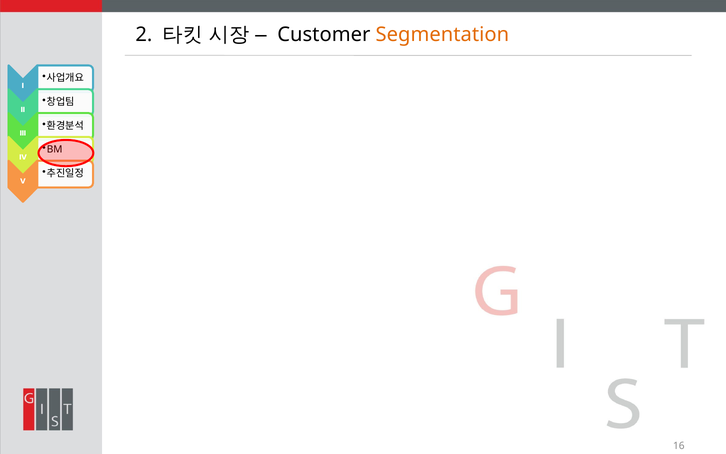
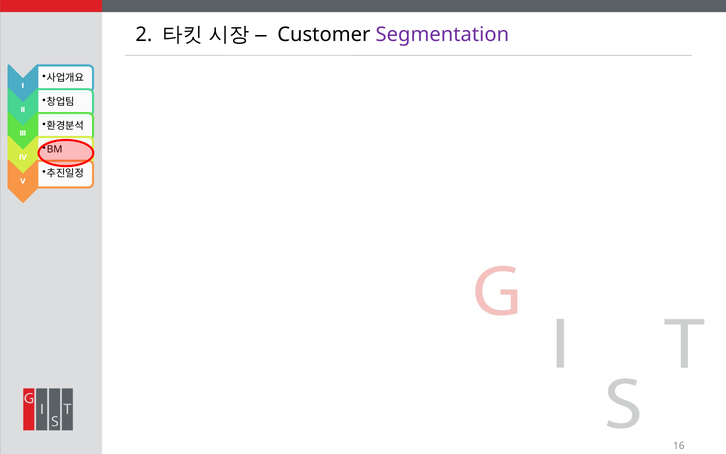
Segmentation colour: orange -> purple
